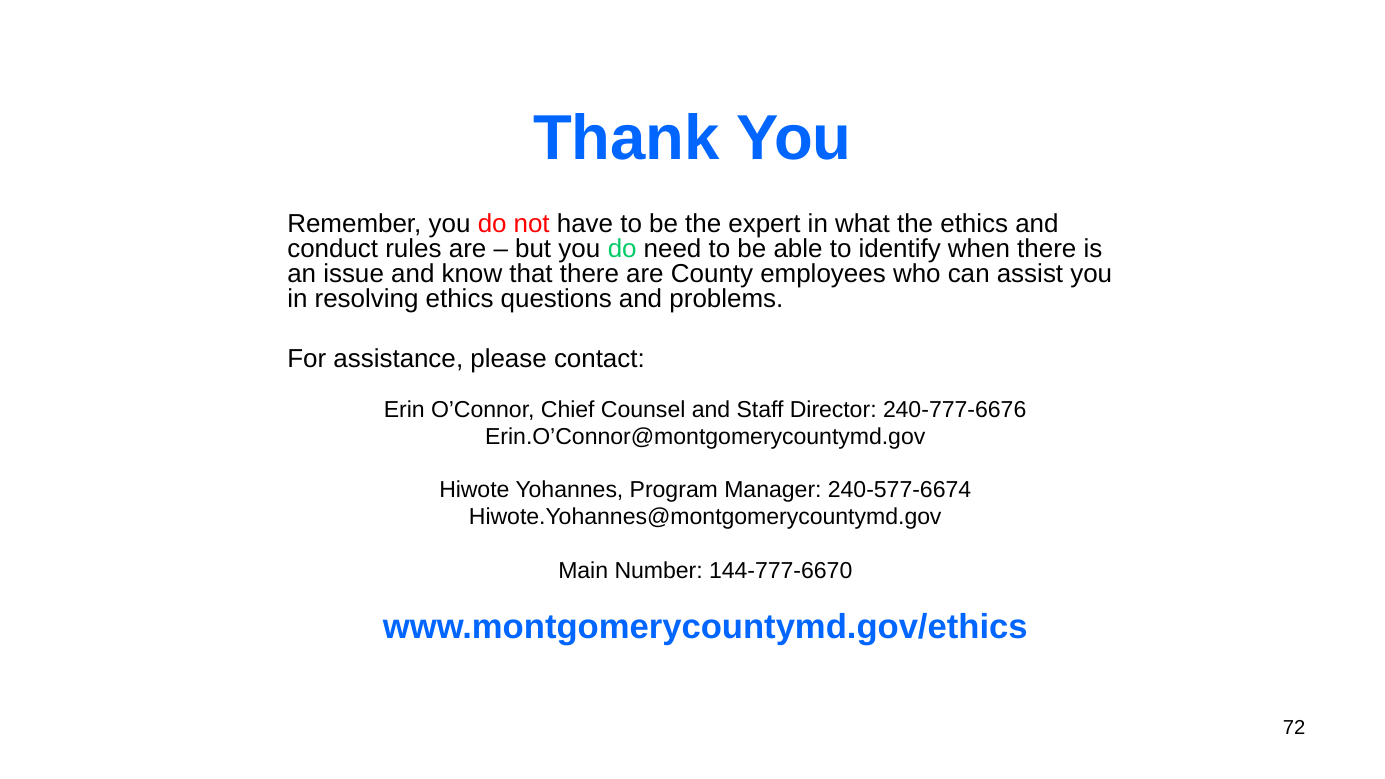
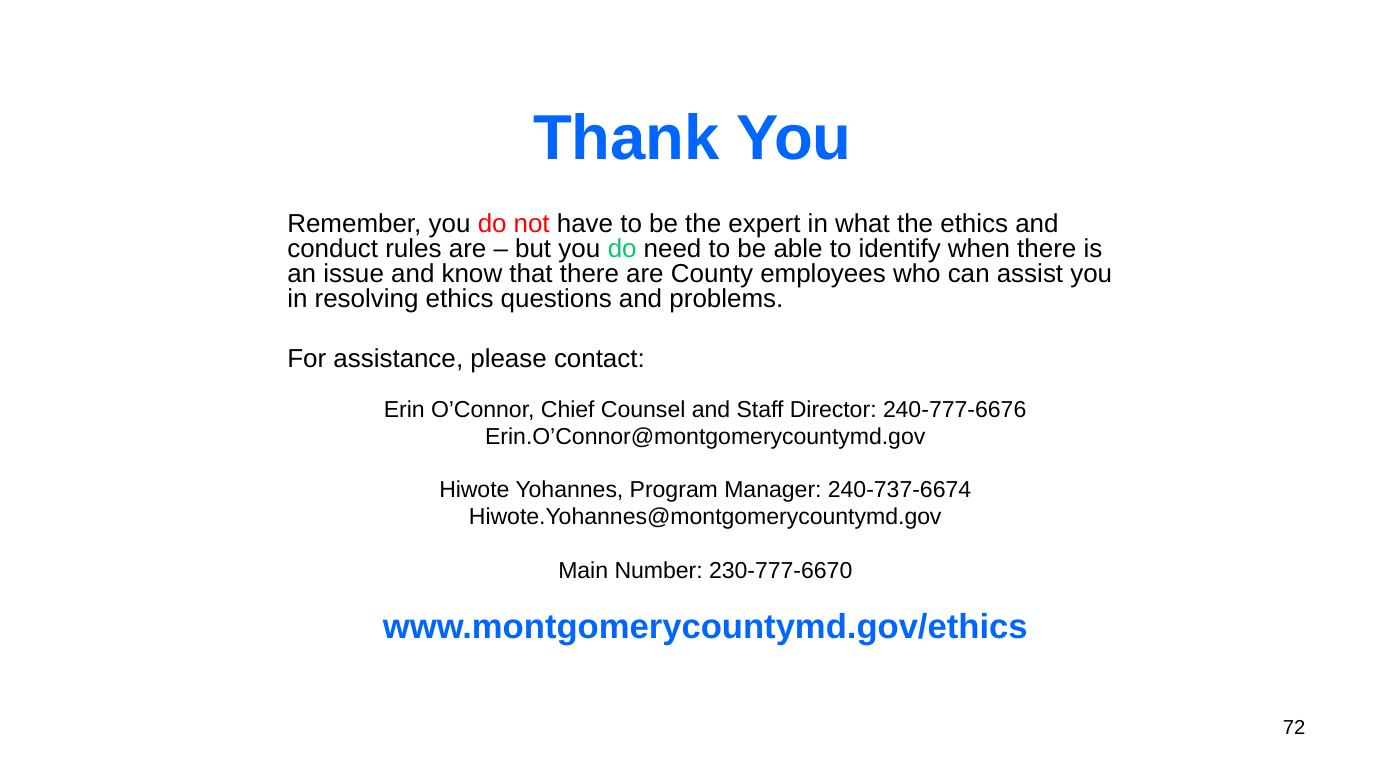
240-577-6674: 240-577-6674 -> 240-737-6674
144-777-6670: 144-777-6670 -> 230-777-6670
